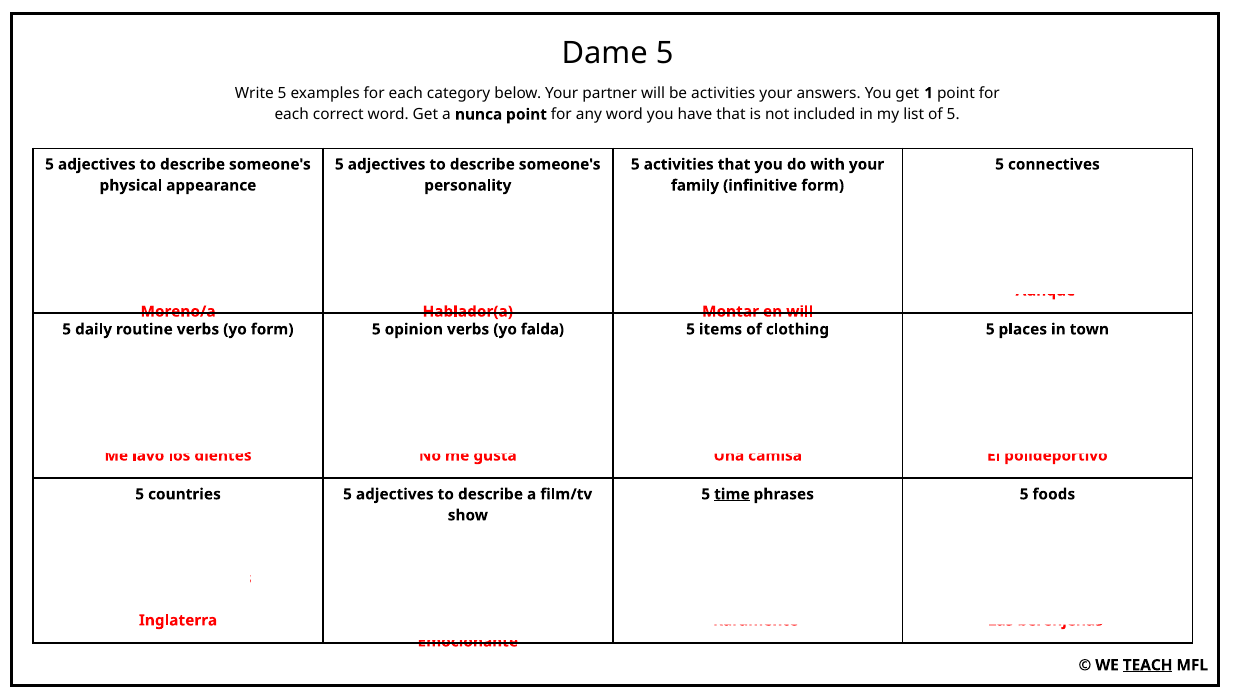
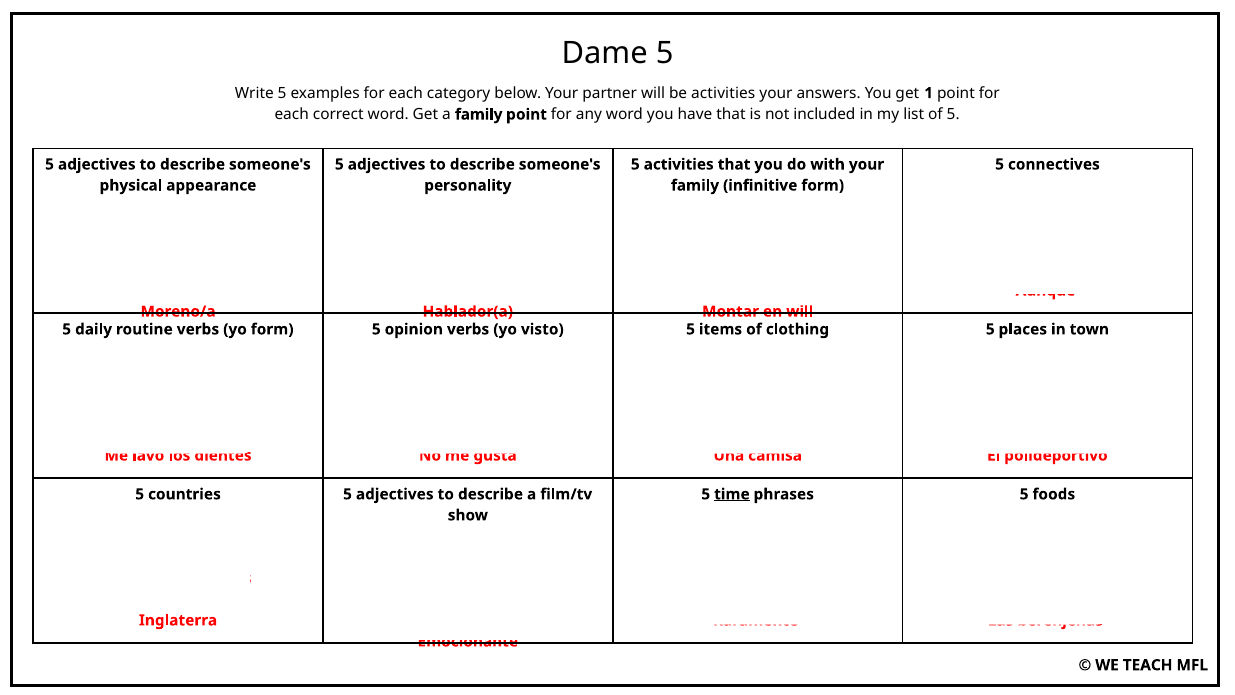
a nunca: nunca -> family
yo falda: falda -> visto
TEACH underline: present -> none
